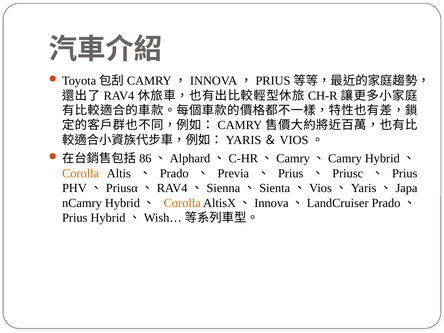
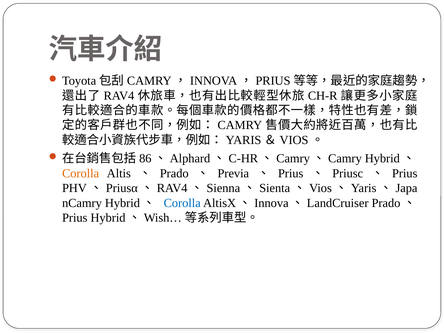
Corolla at (182, 203) colour: orange -> blue
